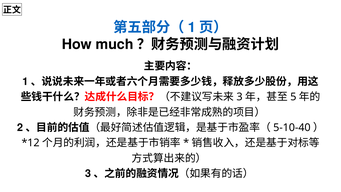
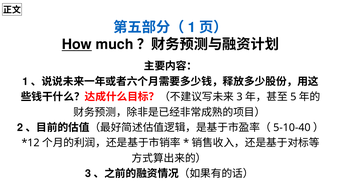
How underline: none -> present
